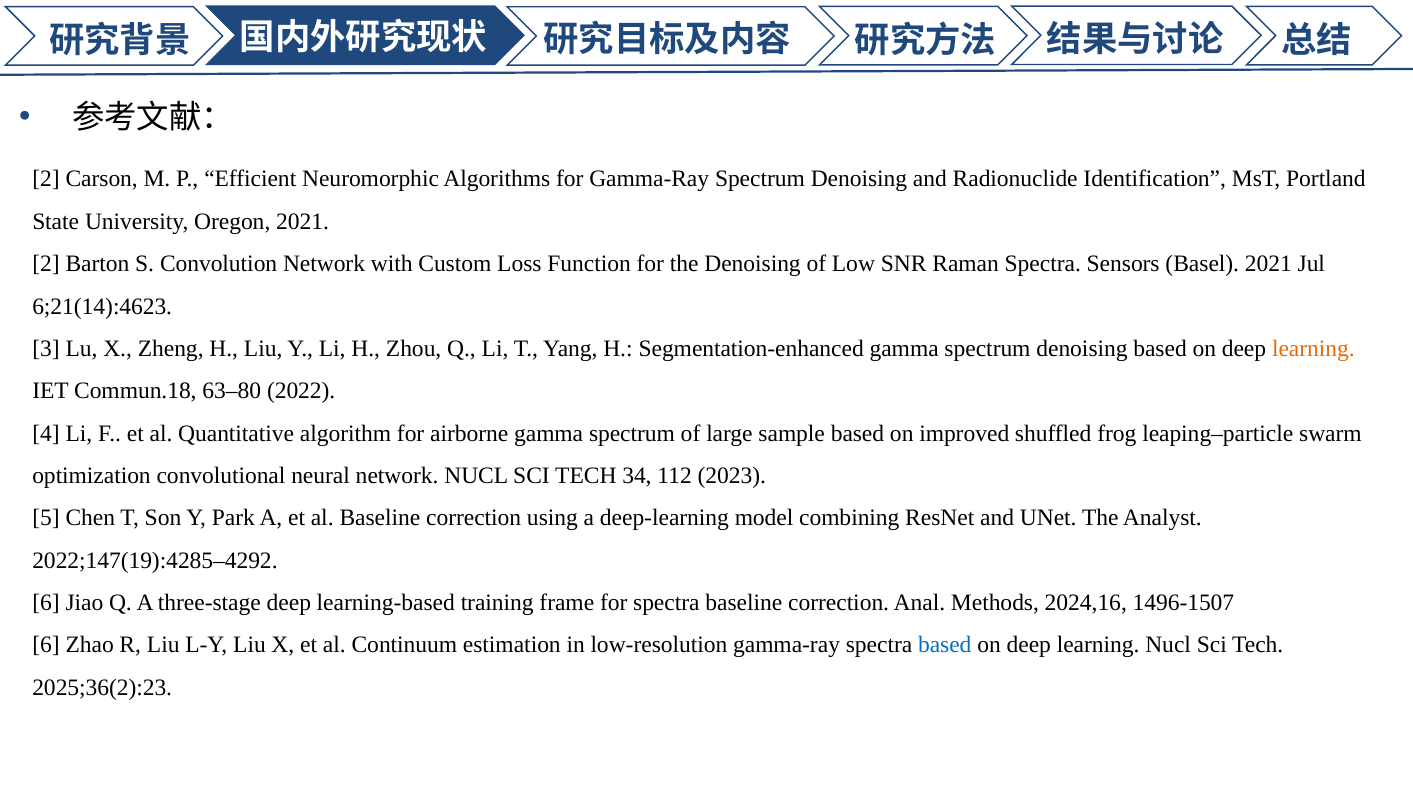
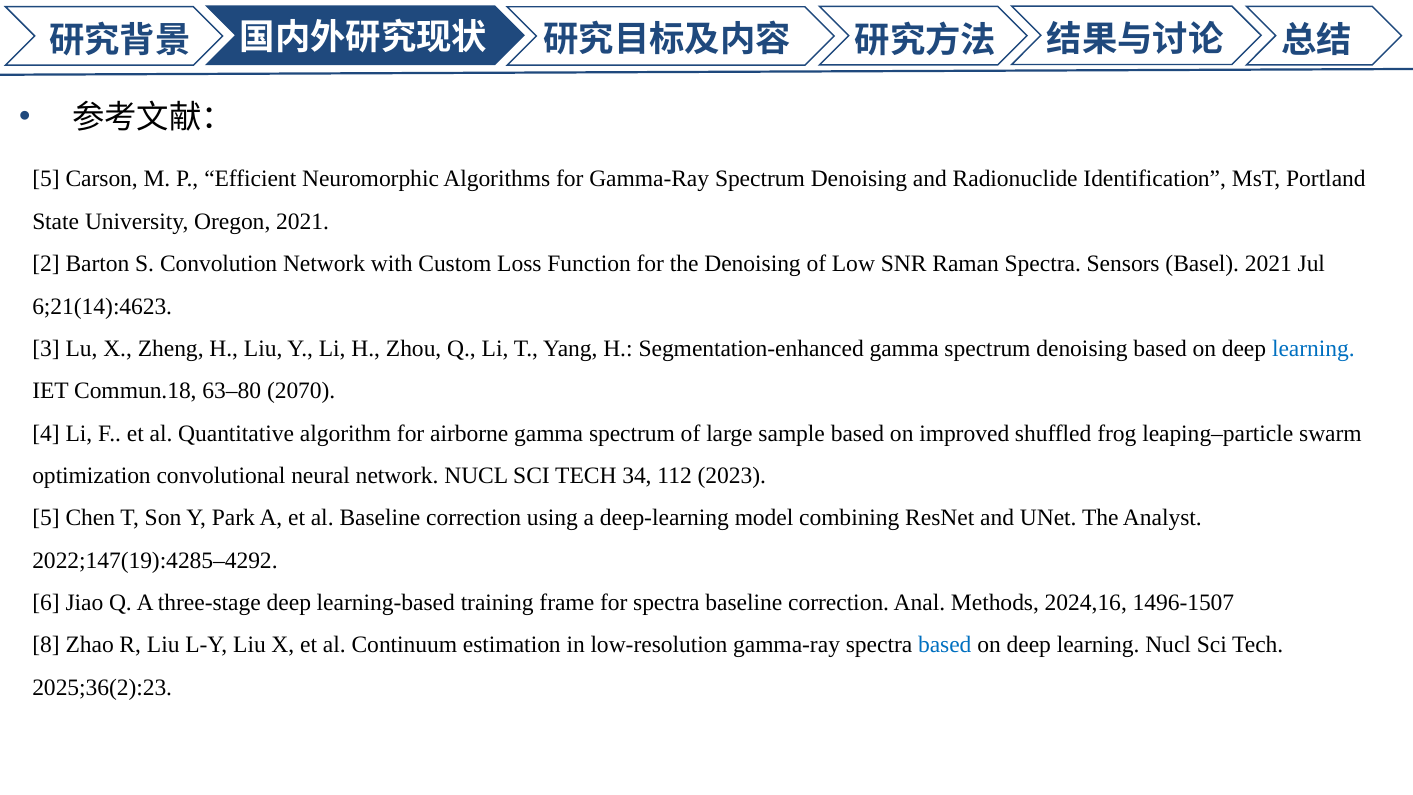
2 at (46, 179): 2 -> 5
learning at (1313, 349) colour: orange -> blue
2022: 2022 -> 2070
6 at (46, 645): 6 -> 8
